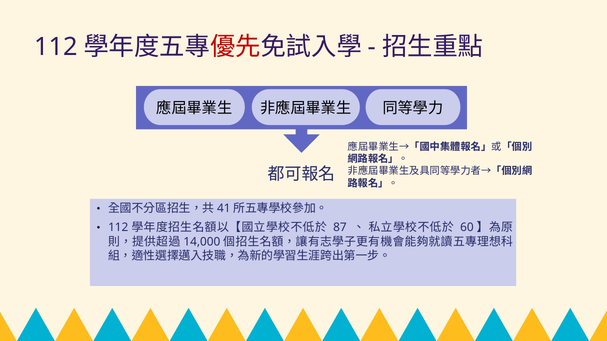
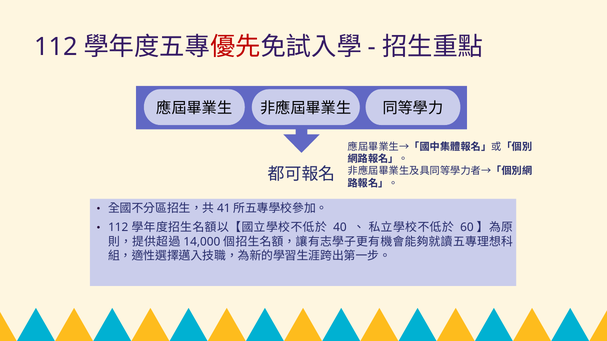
87: 87 -> 40
